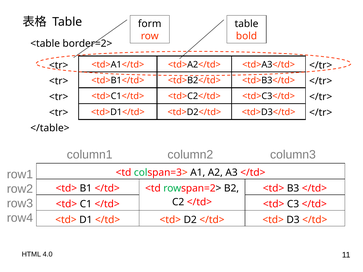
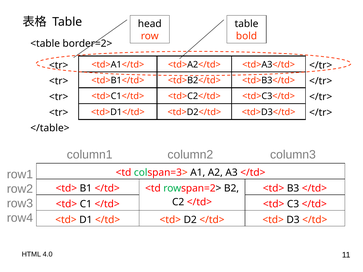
form: form -> head
